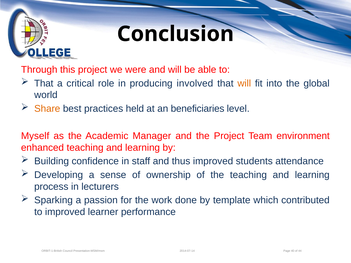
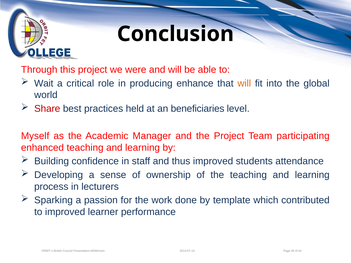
That at (44, 83): That -> Wait
involved: involved -> enhance
Share colour: orange -> red
environment: environment -> participating
